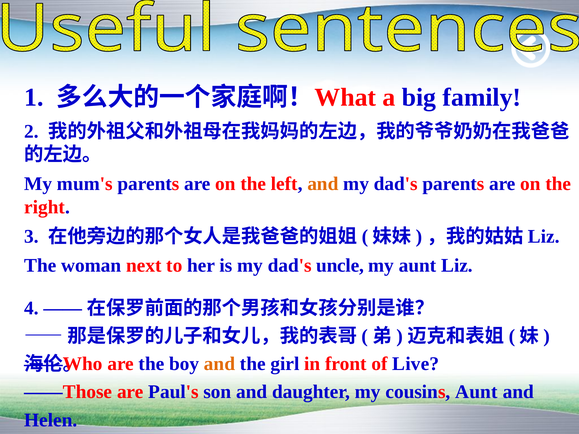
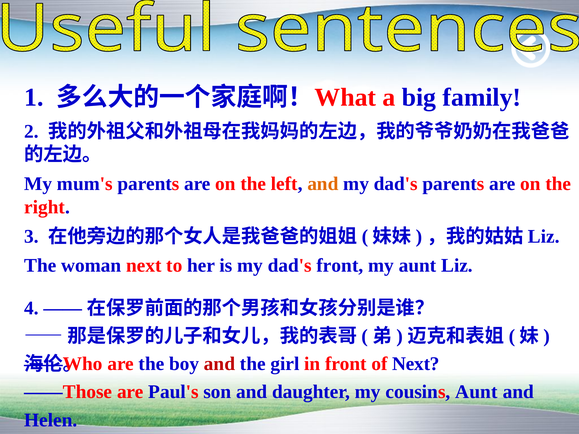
dad's uncle: uncle -> front
and at (220, 364) colour: orange -> red
of Live: Live -> Next
